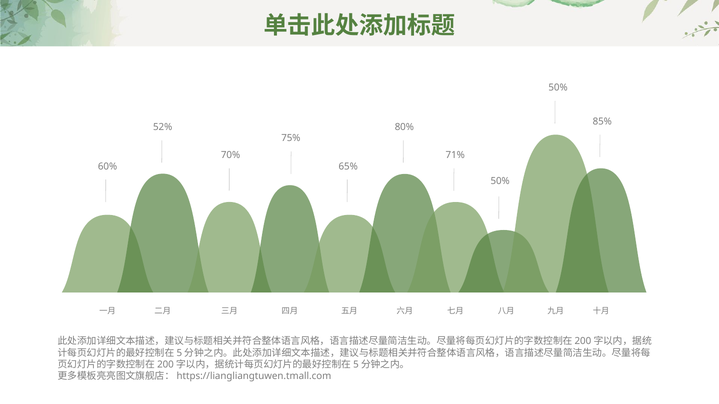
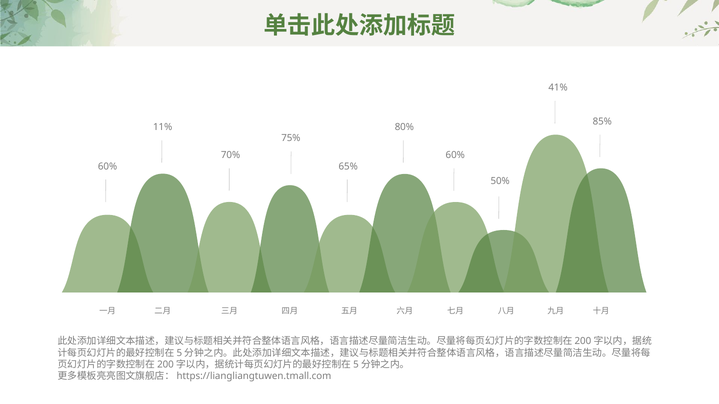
50% at (558, 88): 50% -> 41%
52%: 52% -> 11%
71% at (455, 155): 71% -> 60%
